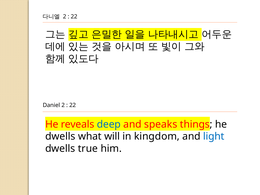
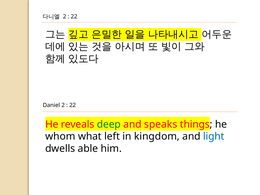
deep colour: blue -> green
dwells at (60, 136): dwells -> whom
will: will -> left
true: true -> able
